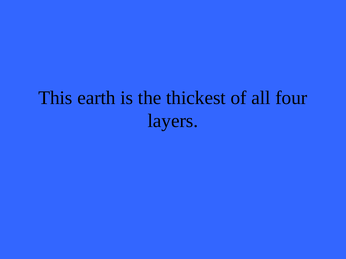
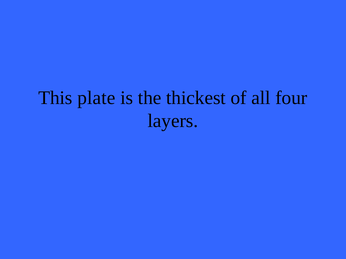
earth: earth -> plate
